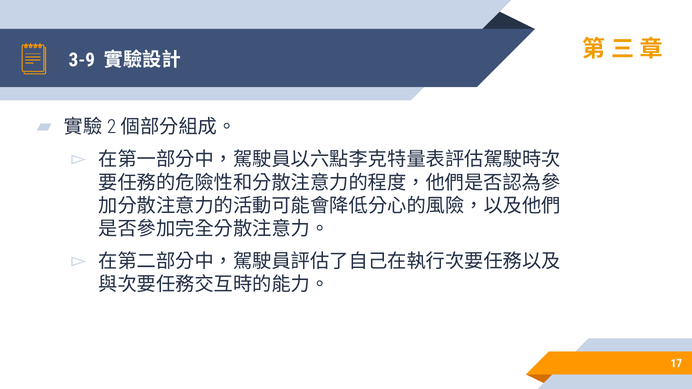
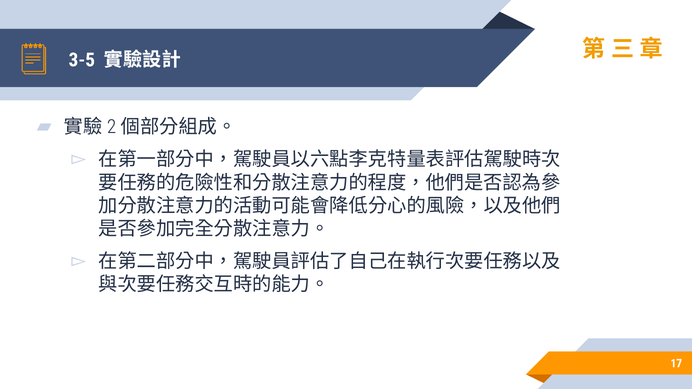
3-9: 3-9 -> 3-5
